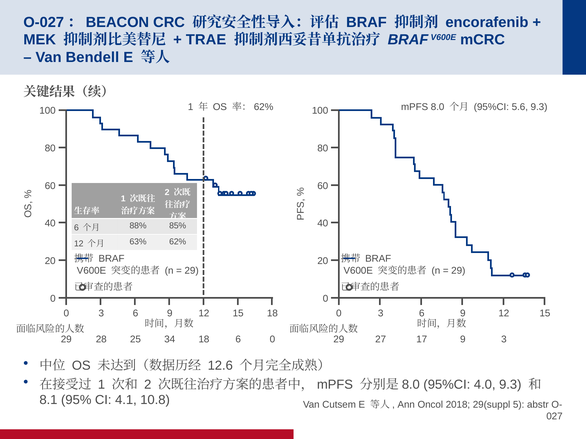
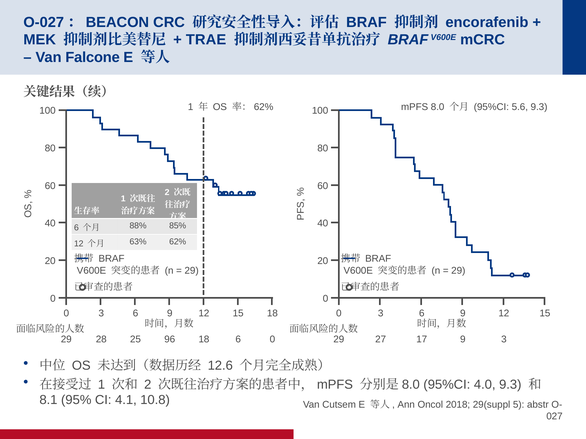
Bendell: Bendell -> Falcone
34: 34 -> 96
